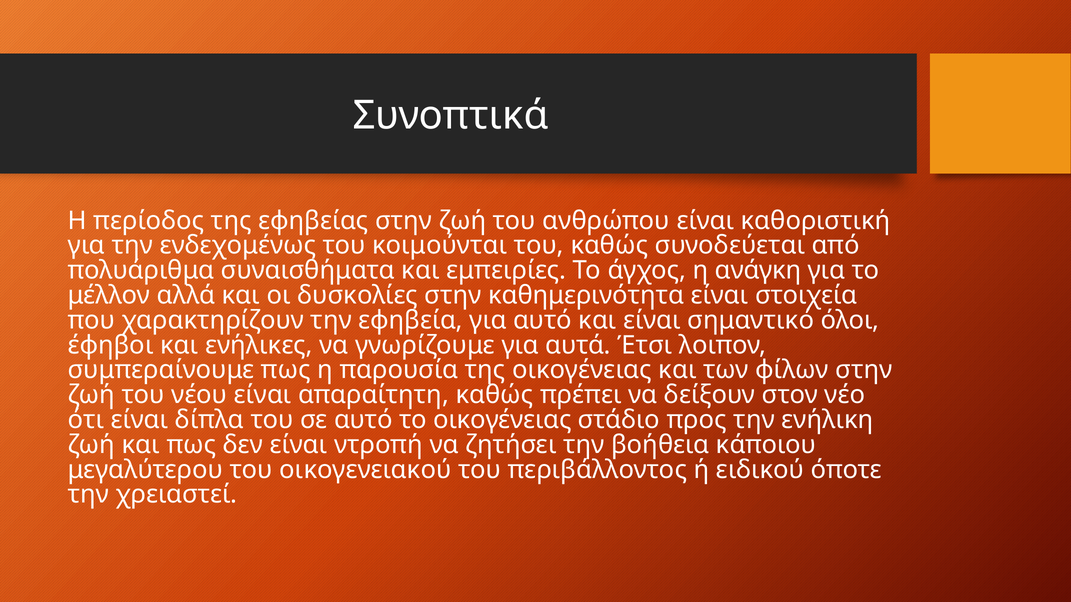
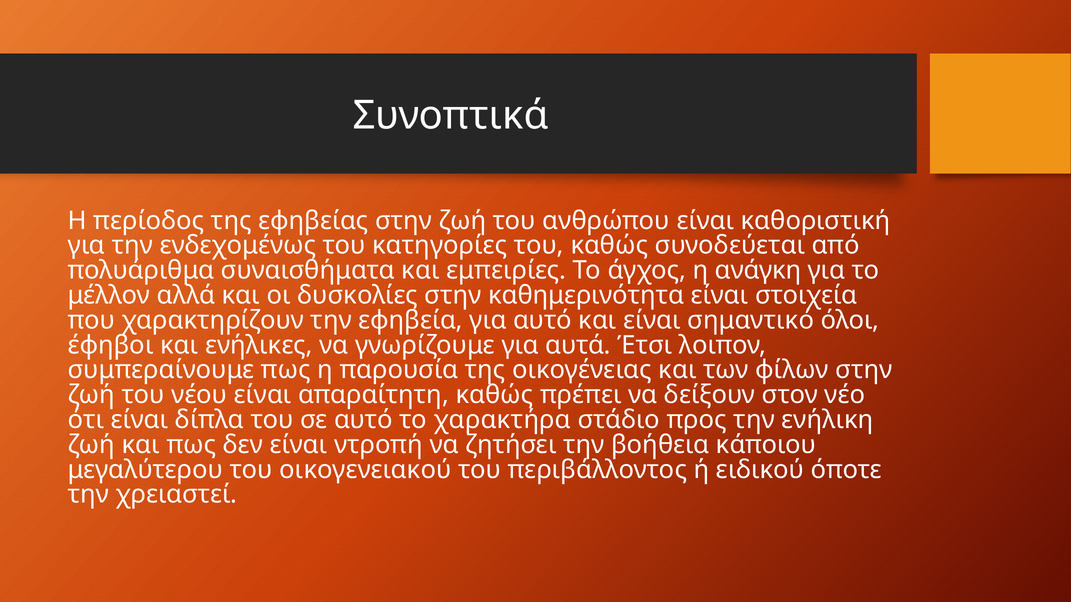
κοιμούνται: κοιμούνται -> κατηγορίες
το οικογένειας: οικογένειας -> χαρακτήρα
